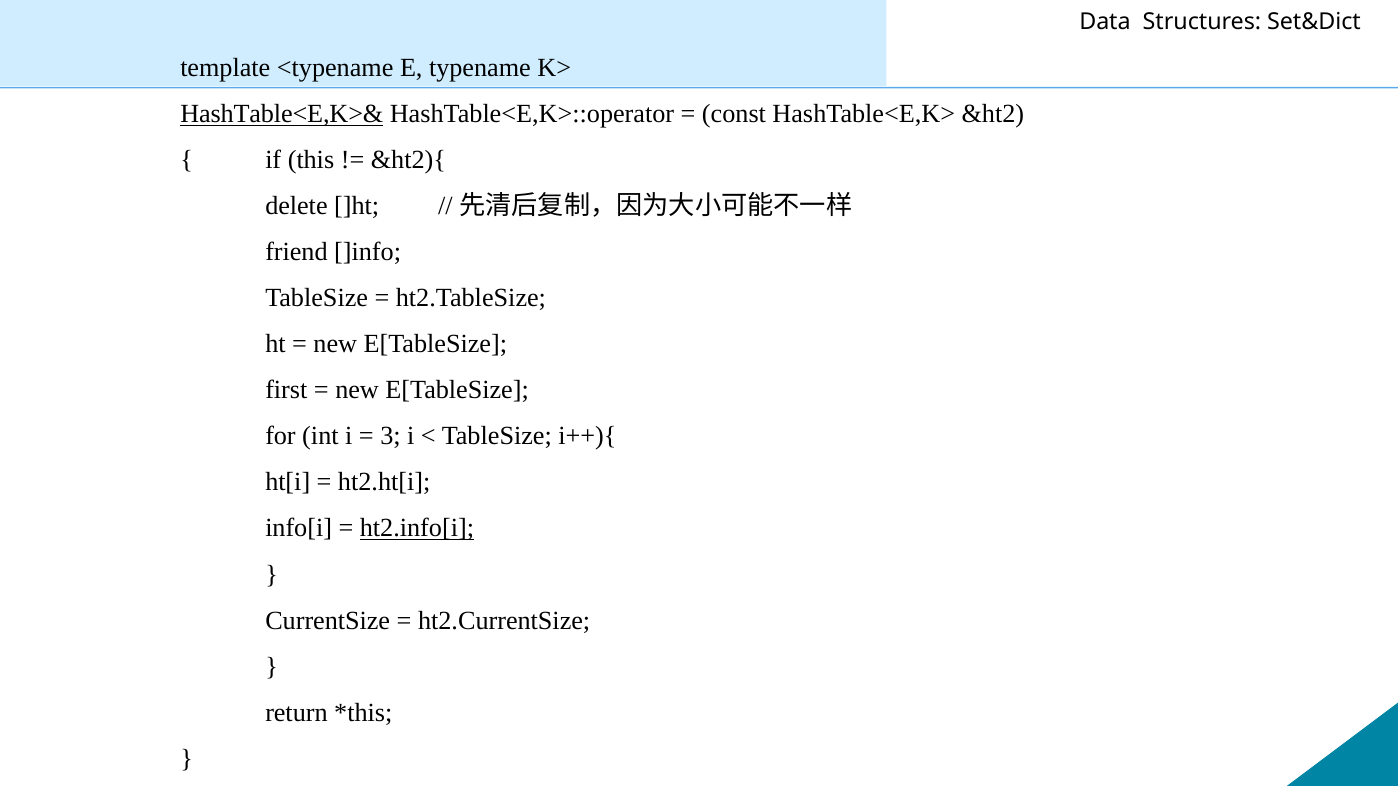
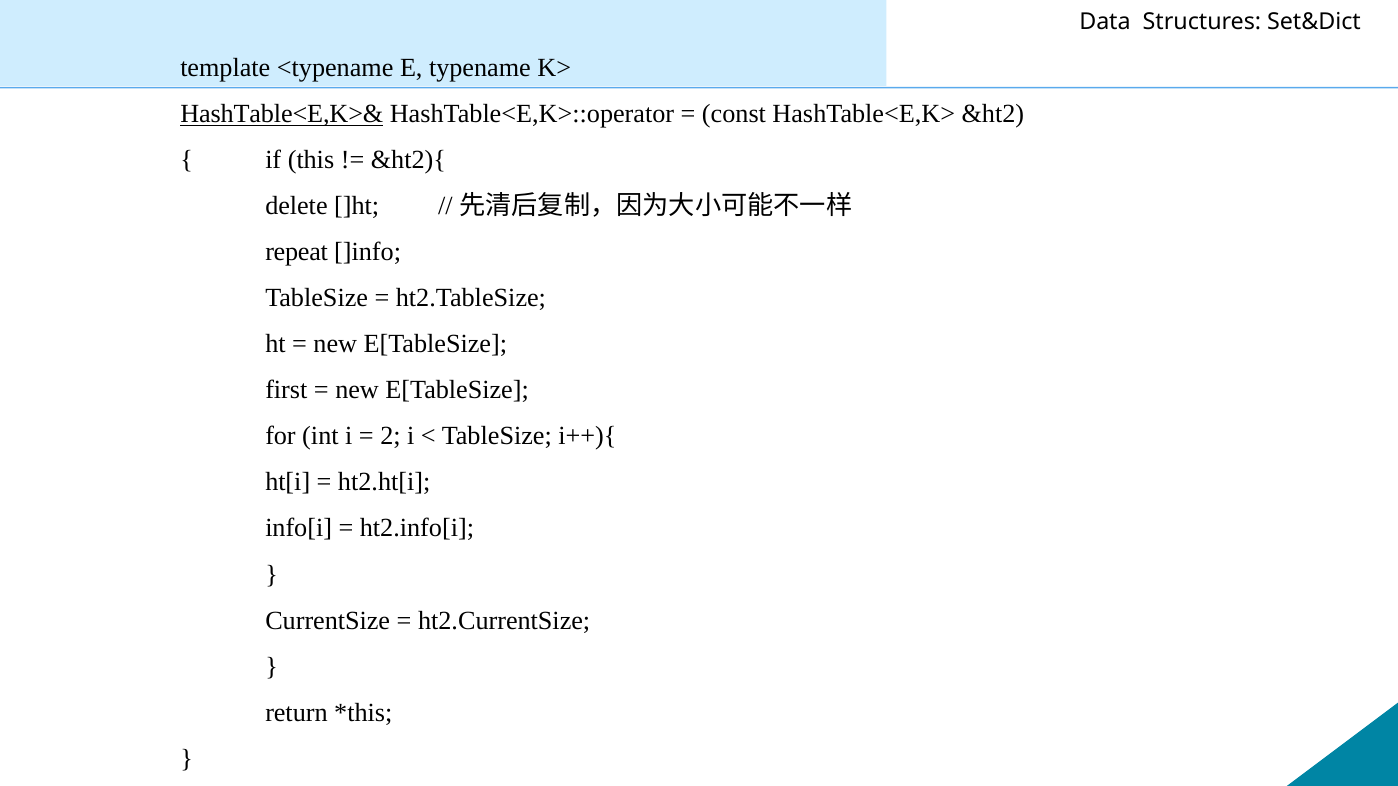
friend: friend -> repeat
3: 3 -> 2
ht2.info[i underline: present -> none
